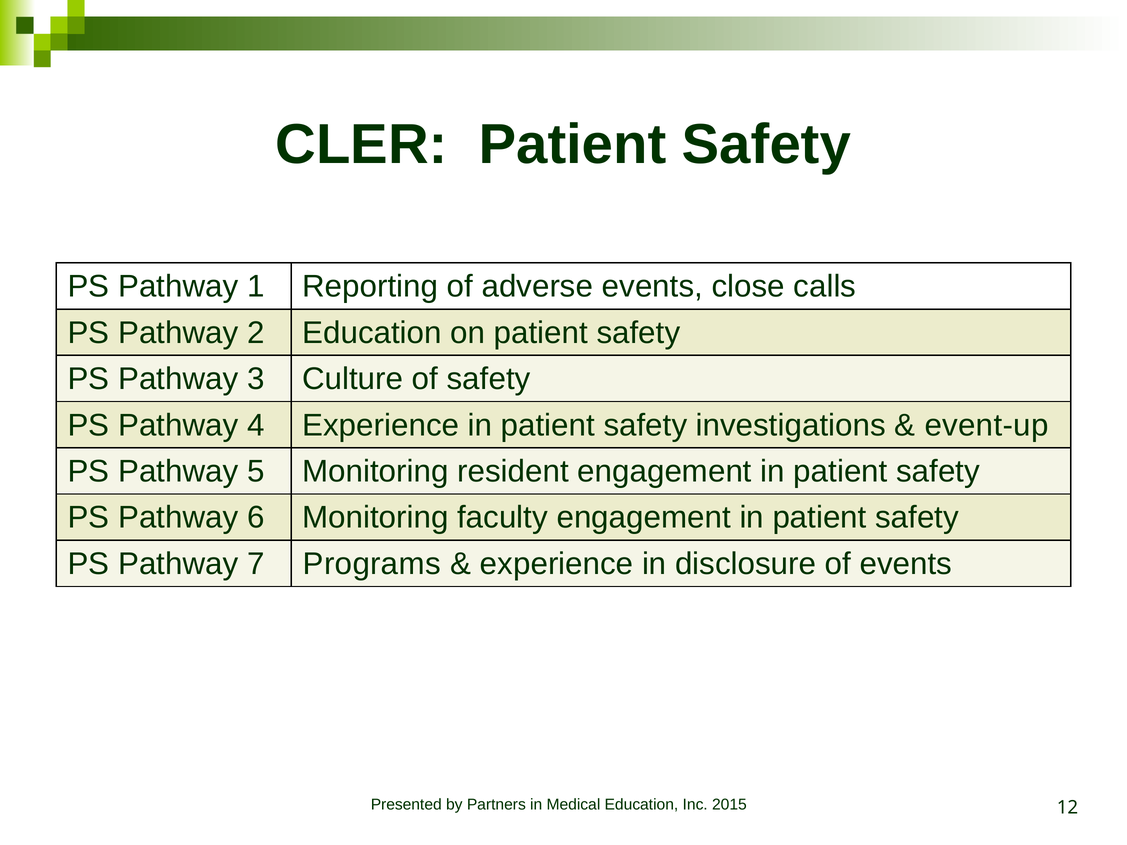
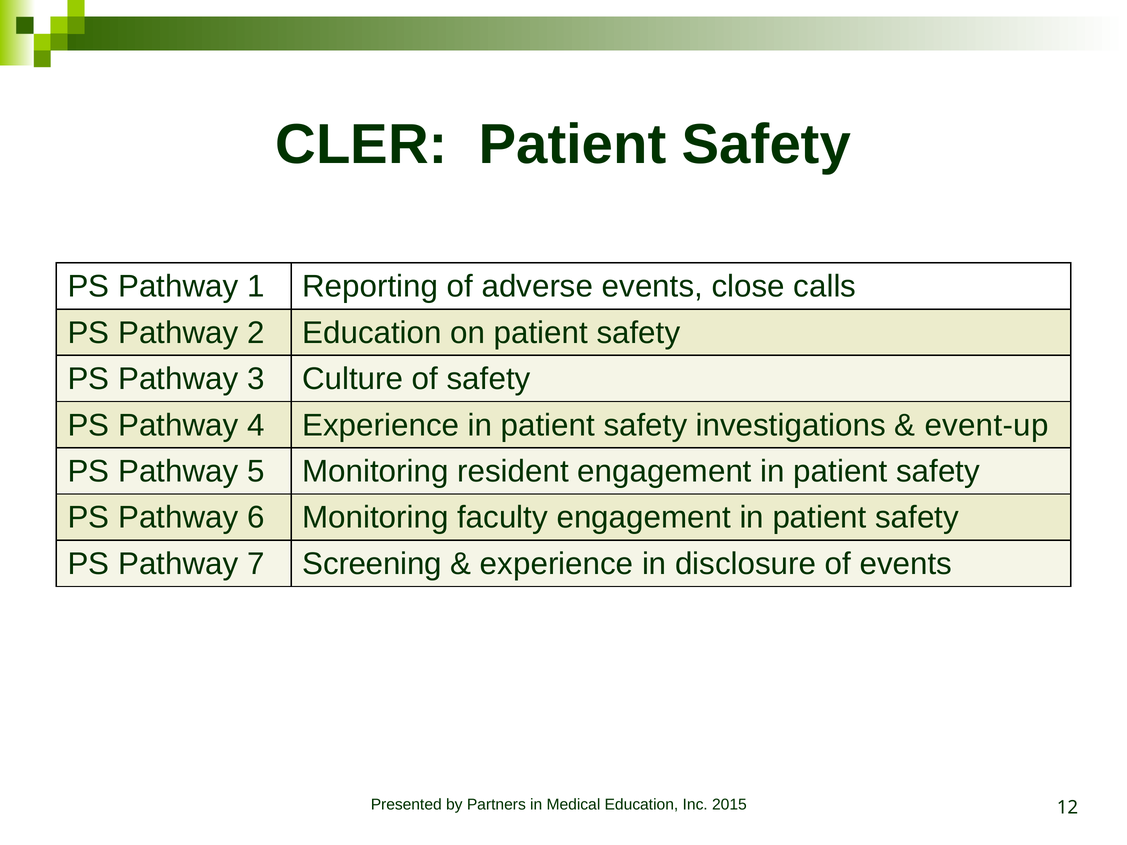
Programs: Programs -> Screening
